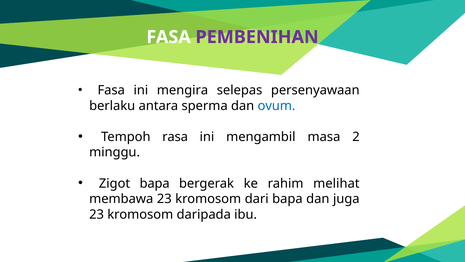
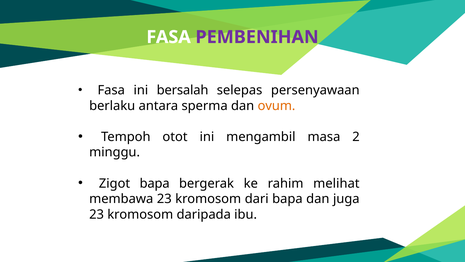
mengira: mengira -> bersalah
ovum colour: blue -> orange
rasa: rasa -> otot
